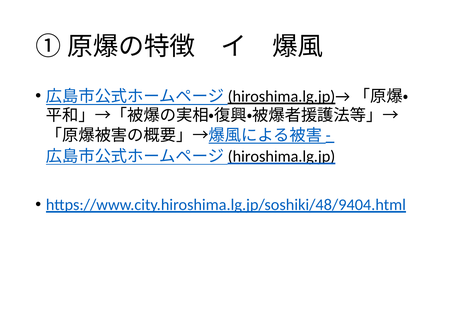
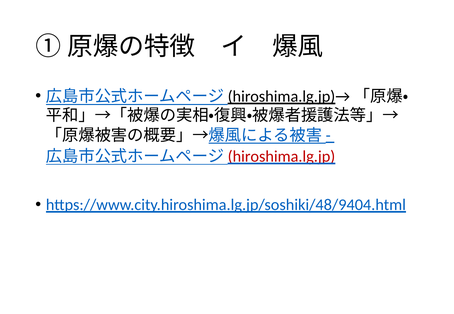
hiroshima.lg.jp colour: black -> red
